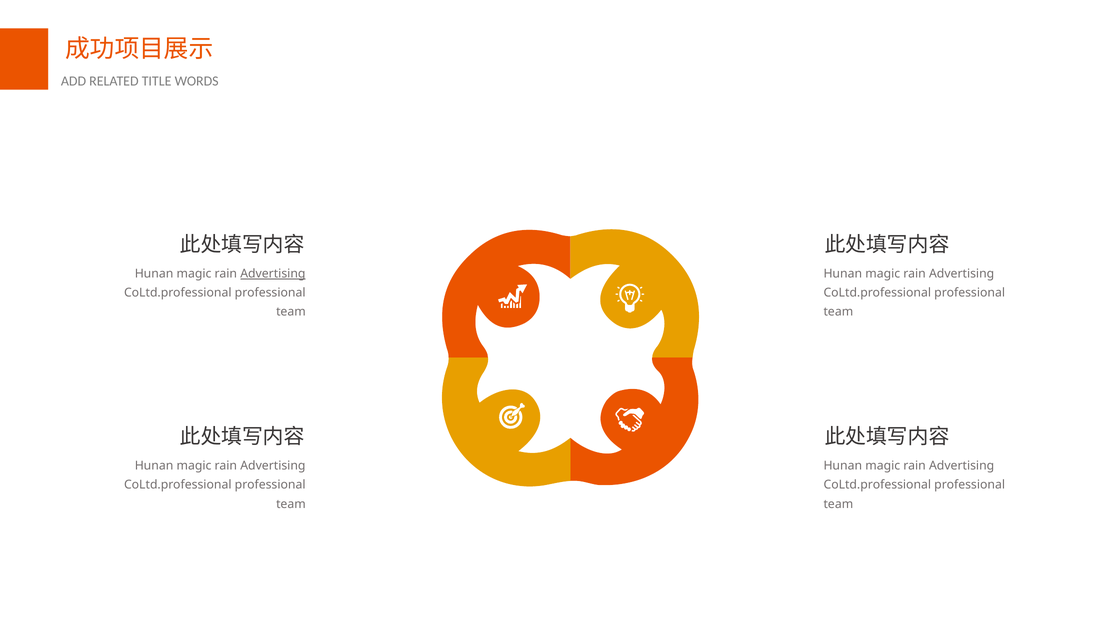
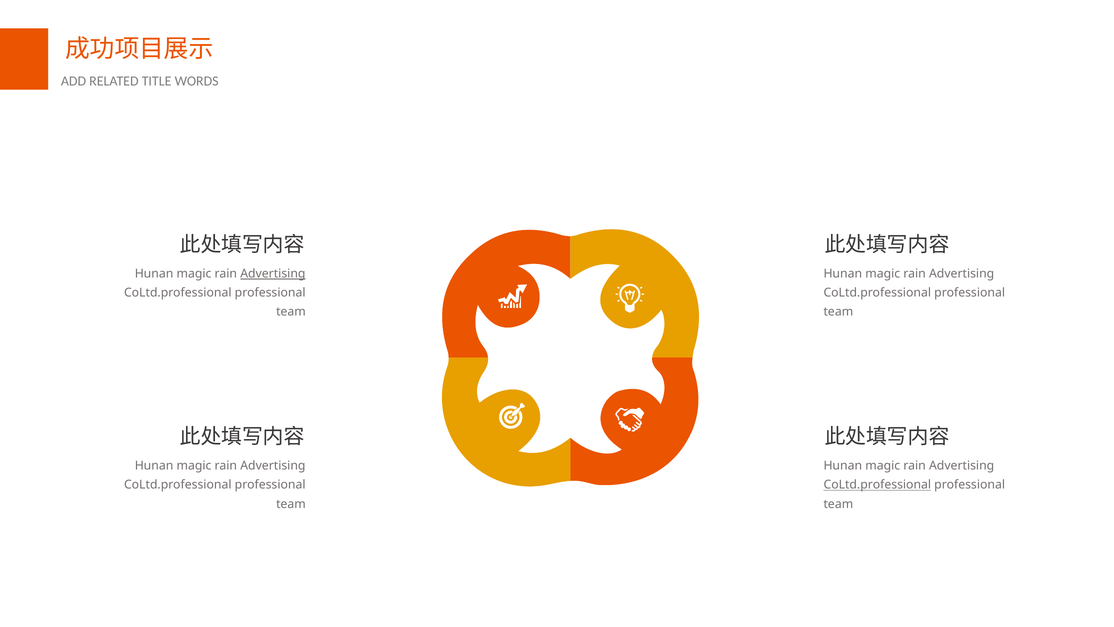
CoLtd.professional at (877, 485) underline: none -> present
